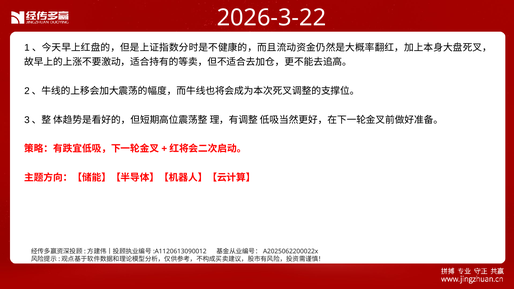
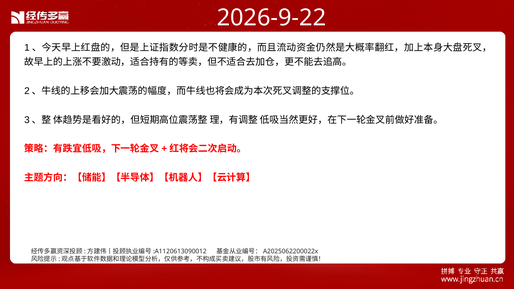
2026-3-22: 2026-3-22 -> 2026-9-22
